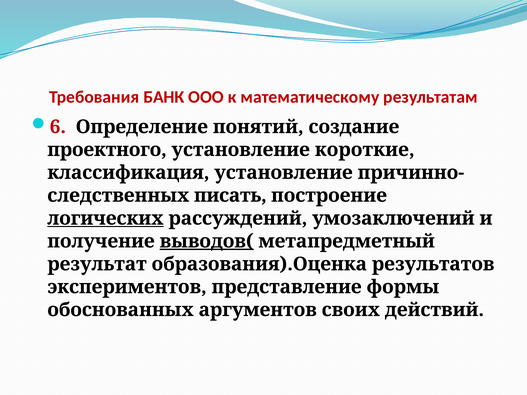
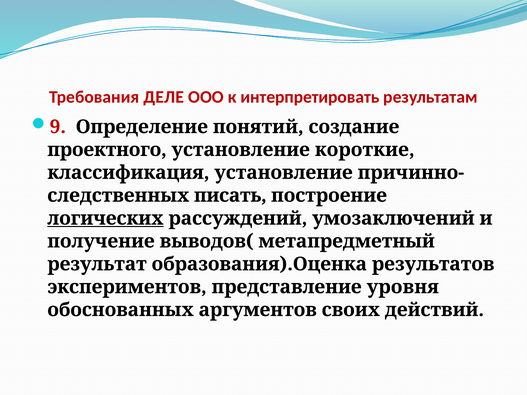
БАНК: БАНК -> ДЕЛЕ
математическому: математическому -> интерпретировать
6: 6 -> 9
выводов( underline: present -> none
формы: формы -> уровня
